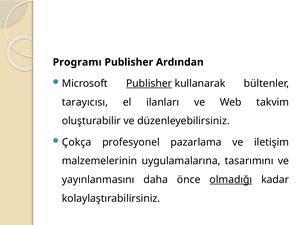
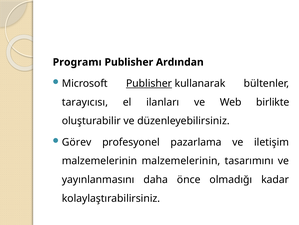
takvim: takvim -> birlikte
Çokça: Çokça -> Görev
malzemelerinin uygulamalarına: uygulamalarına -> malzemelerinin
olmadığı underline: present -> none
